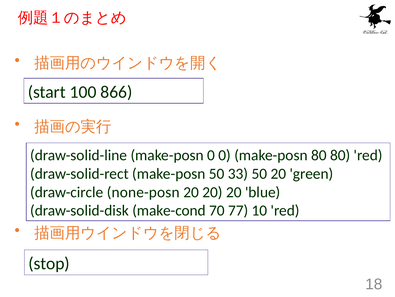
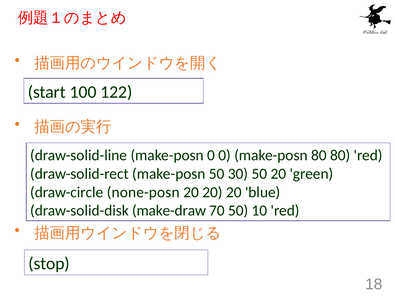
866: 866 -> 122
33: 33 -> 30
make-cond: make-cond -> make-draw
70 77: 77 -> 50
